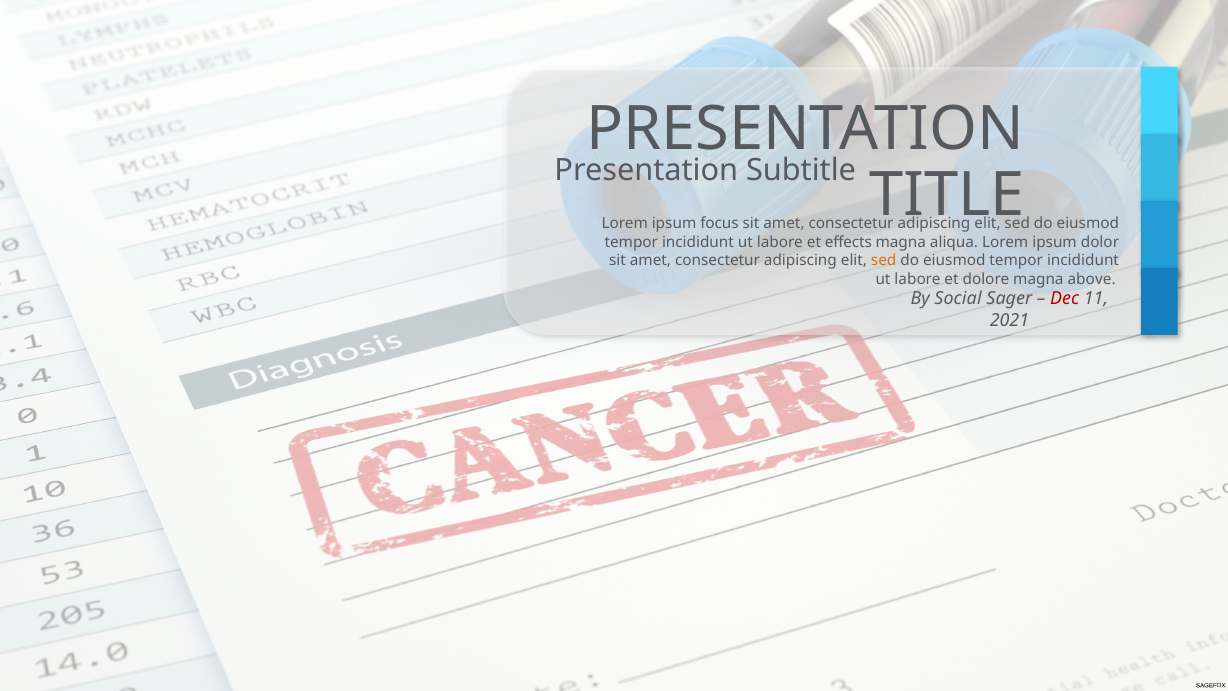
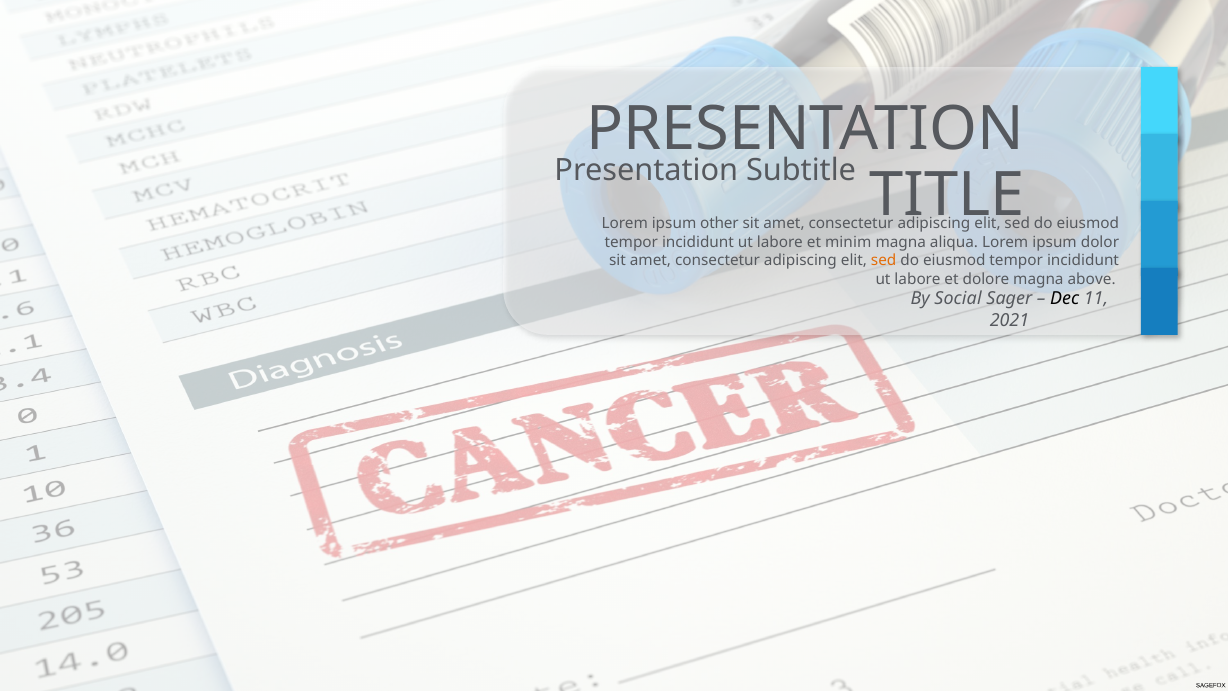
focus: focus -> other
effects: effects -> minim
Dec colour: red -> black
